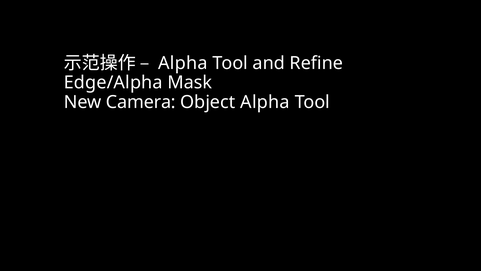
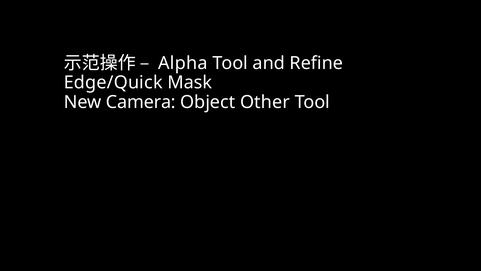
Edge/Alpha: Edge/Alpha -> Edge/Quick
Object Alpha: Alpha -> Other
